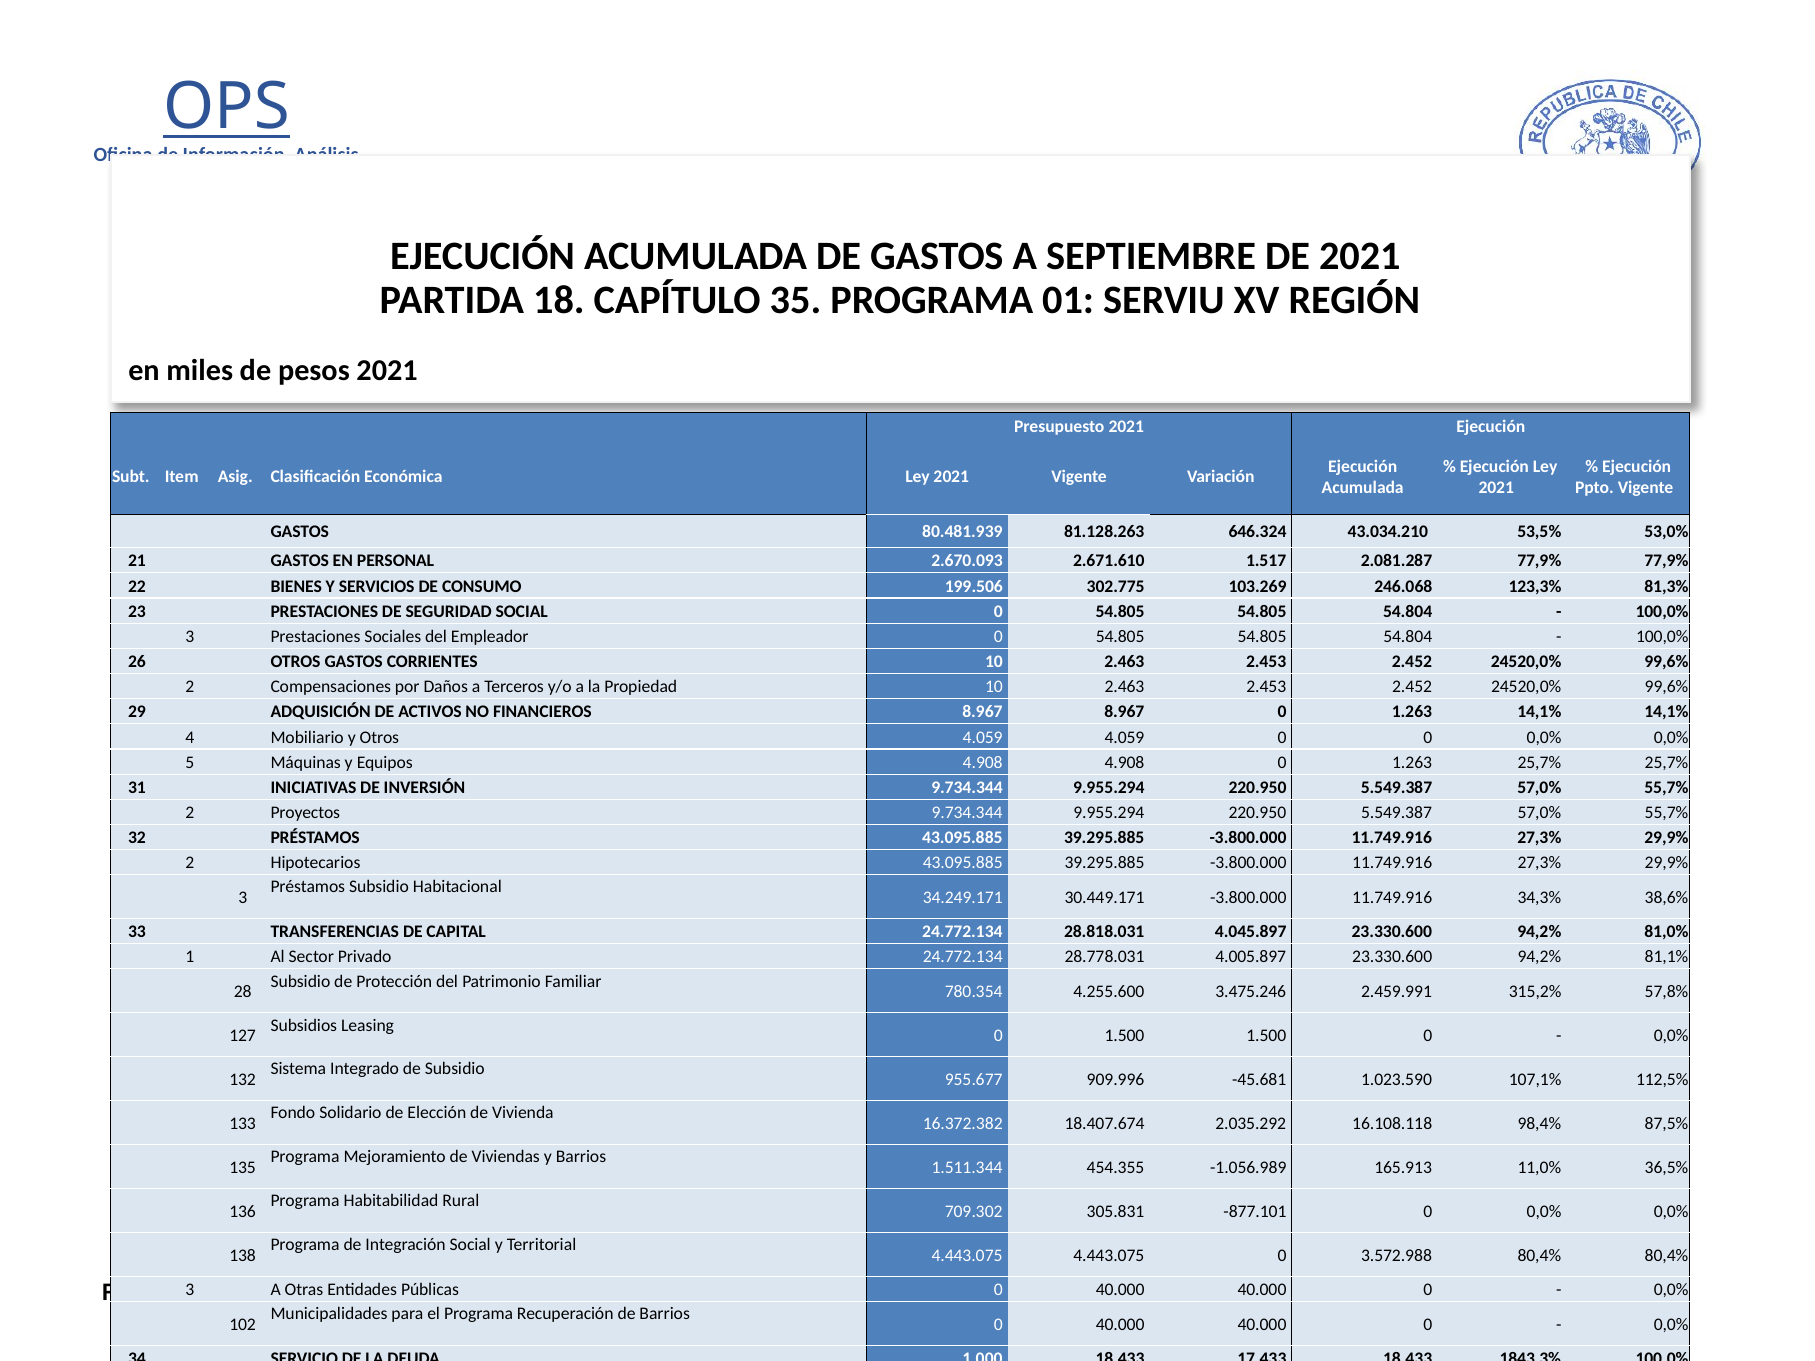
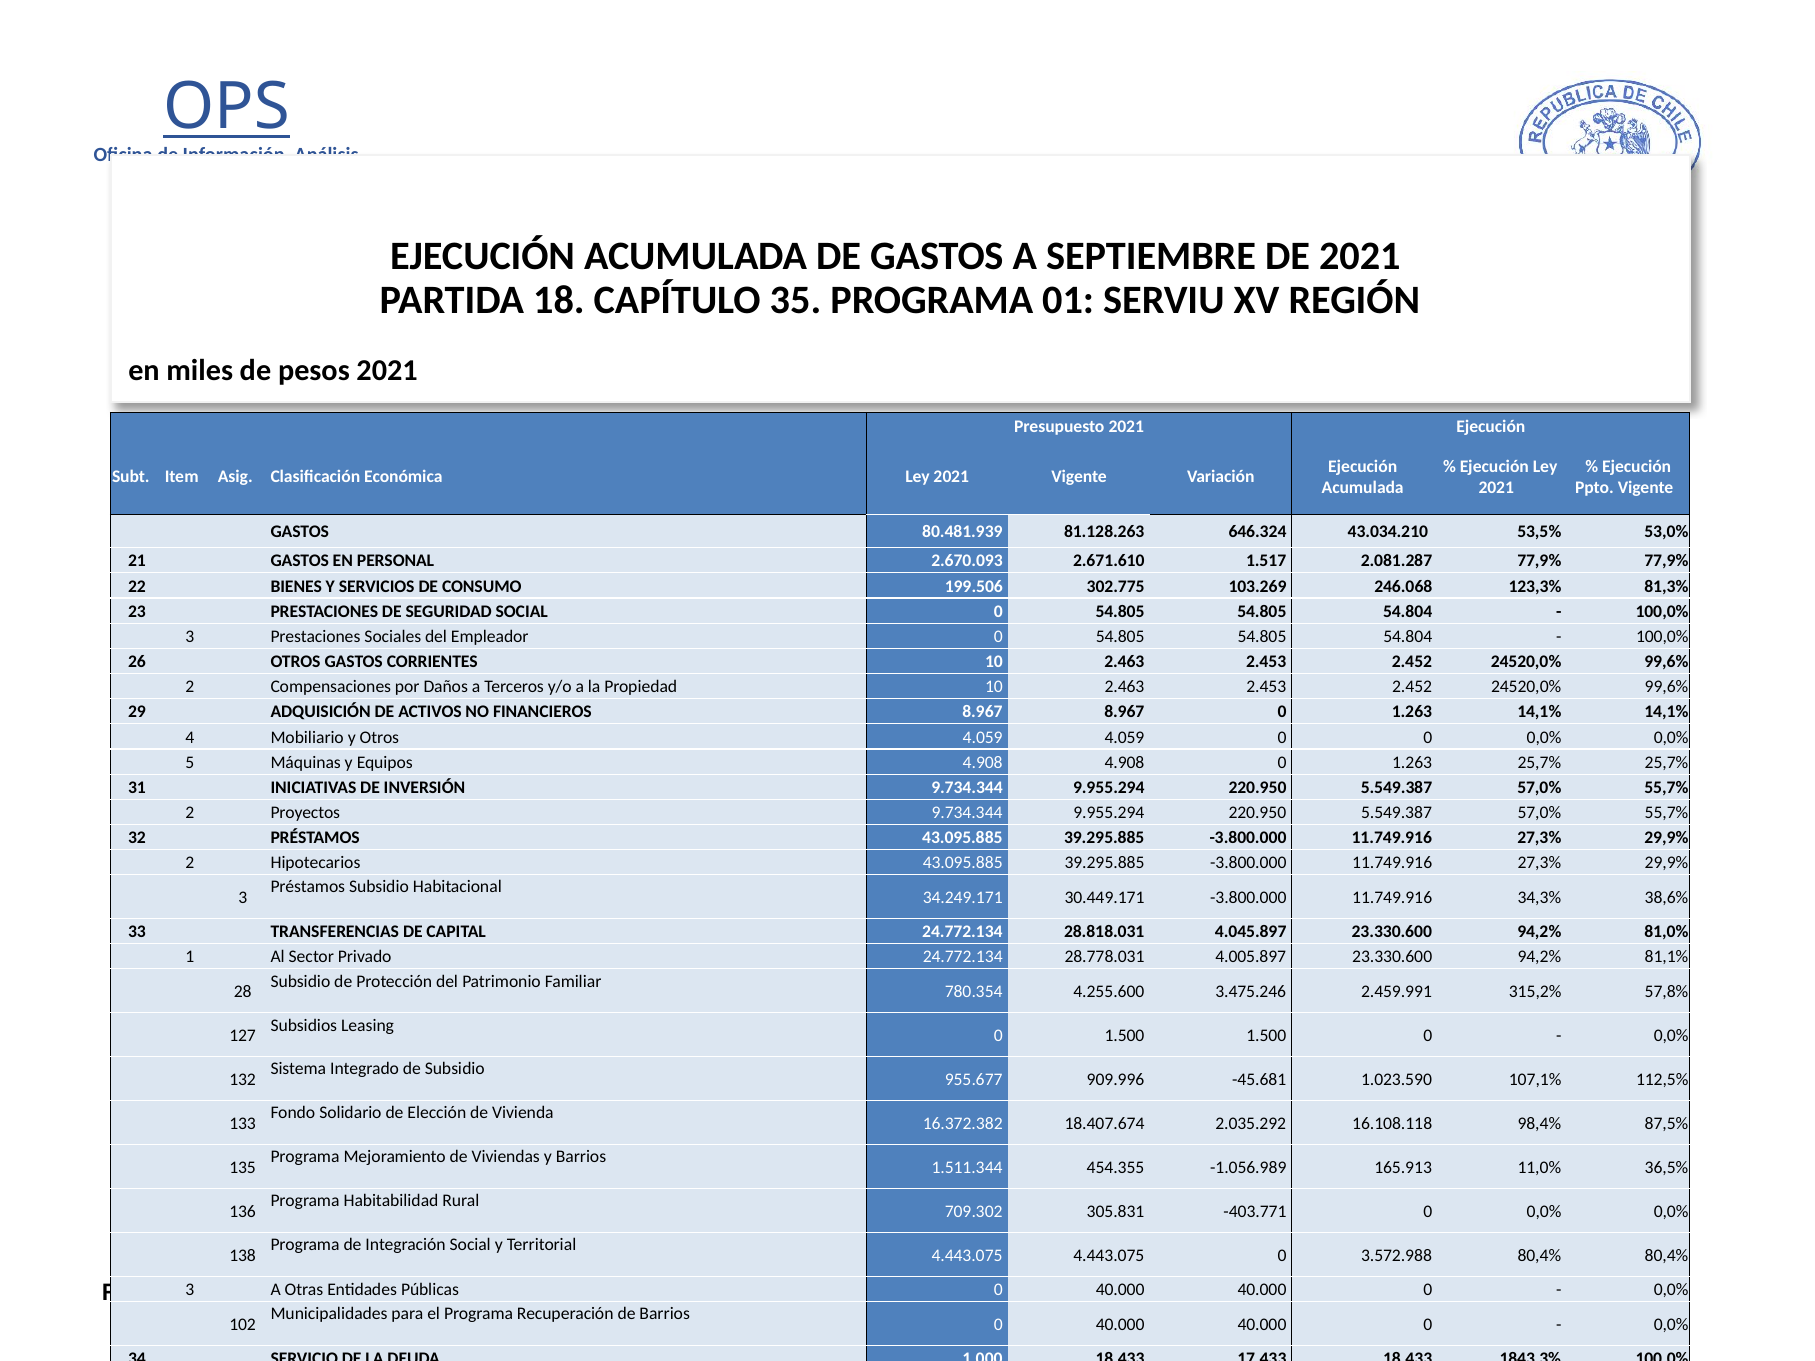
-877.101: -877.101 -> -403.771
